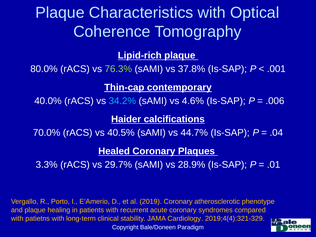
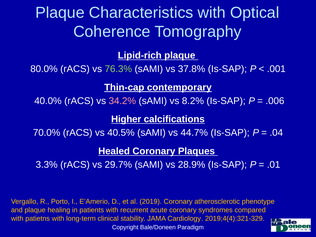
34.2% colour: light blue -> pink
4.6%: 4.6% -> 8.2%
Haider: Haider -> Higher
